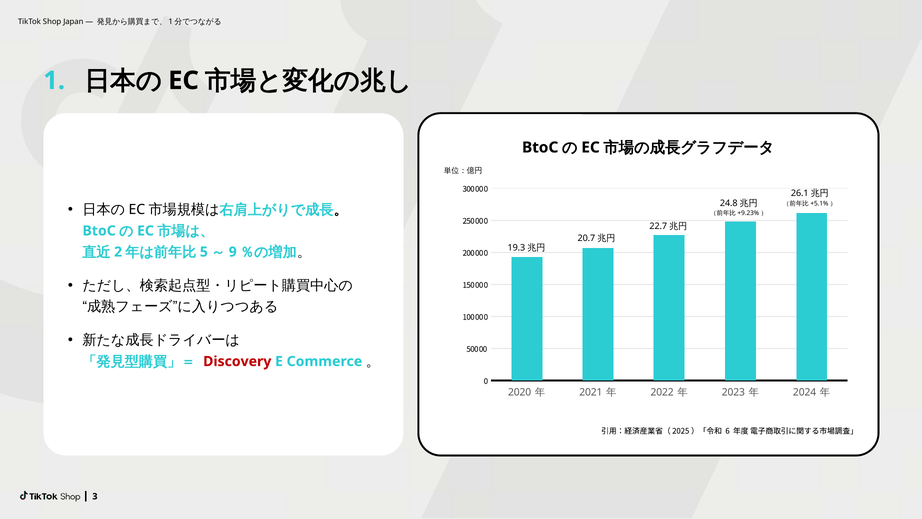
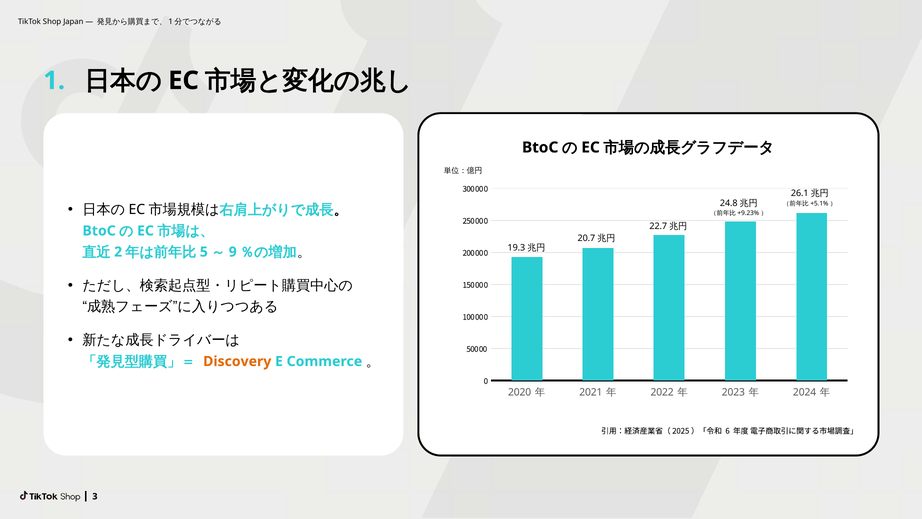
Discovery colour: red -> orange
